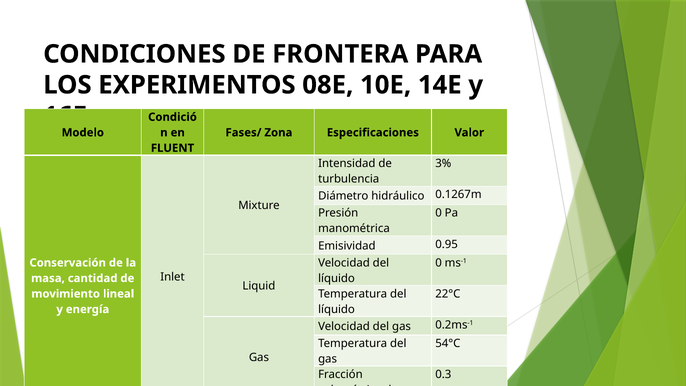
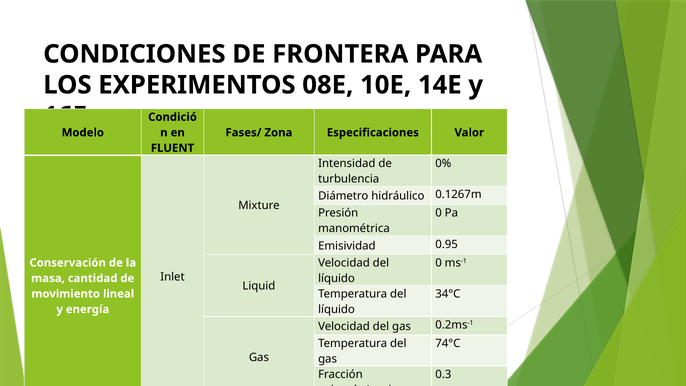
3%: 3% -> 0%
22°C: 22°C -> 34°C
54°C: 54°C -> 74°C
